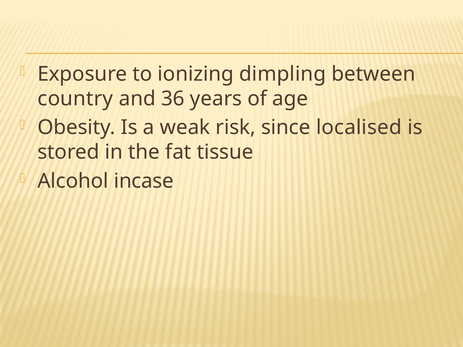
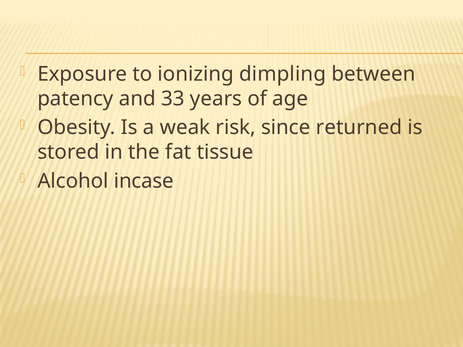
country: country -> patency
36: 36 -> 33
localised: localised -> returned
